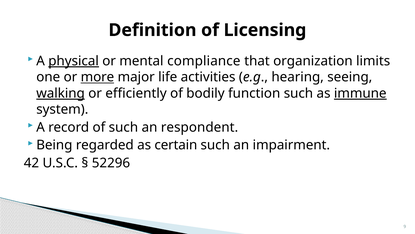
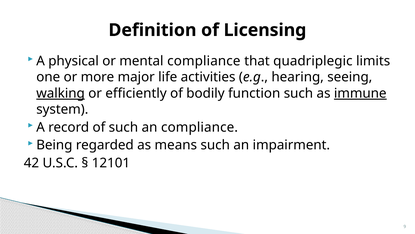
physical underline: present -> none
organization: organization -> quadriplegic
more underline: present -> none
an respondent: respondent -> compliance
certain: certain -> means
52296: 52296 -> 12101
